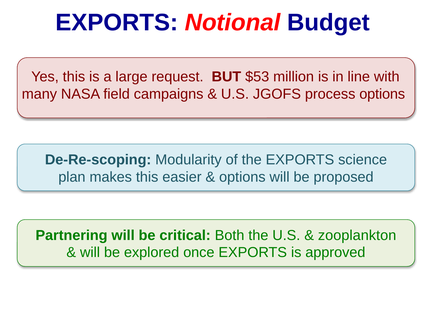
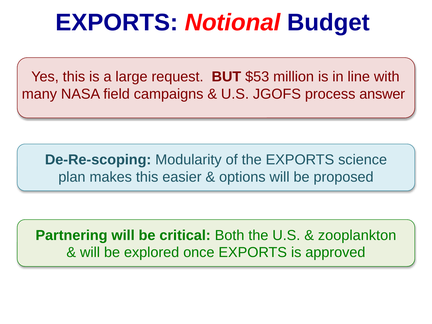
process options: options -> answer
